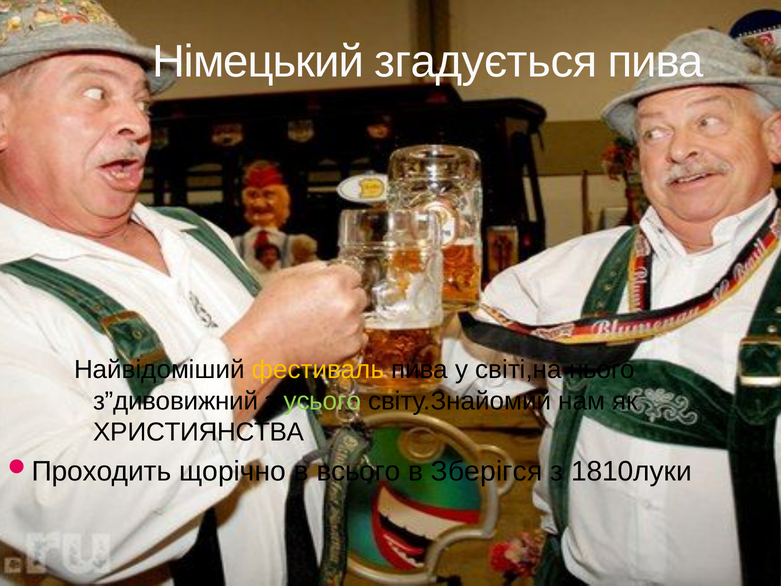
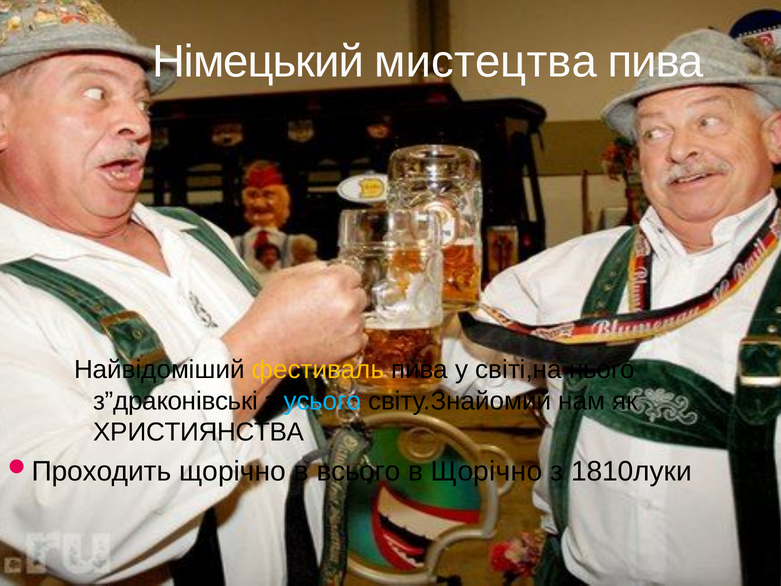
згадується: згадується -> мистецтва
з”дивовижний: з”дивовижний -> з”драконівські
усього colour: light green -> light blue
в Зберігся: Зберігся -> Щорічно
